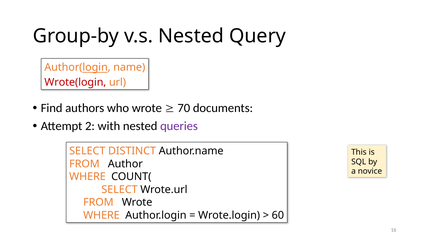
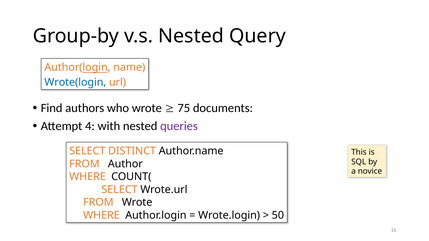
Wrote(login colour: red -> blue
70: 70 -> 75
2: 2 -> 4
60: 60 -> 50
